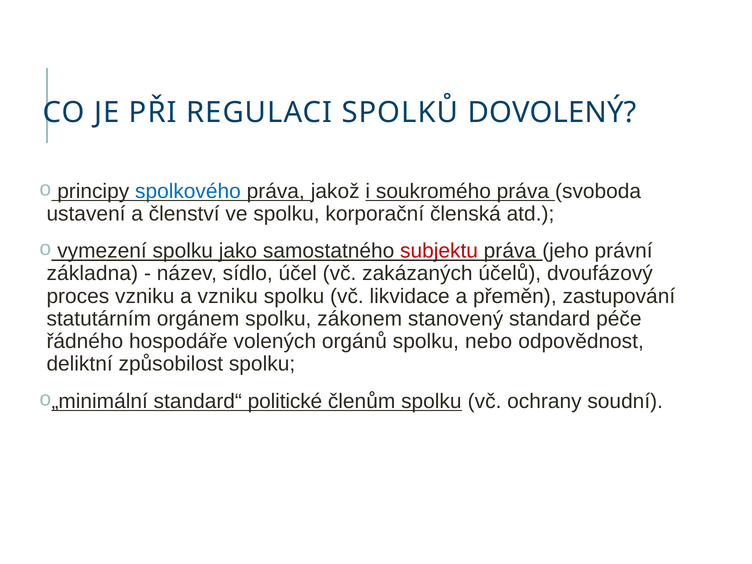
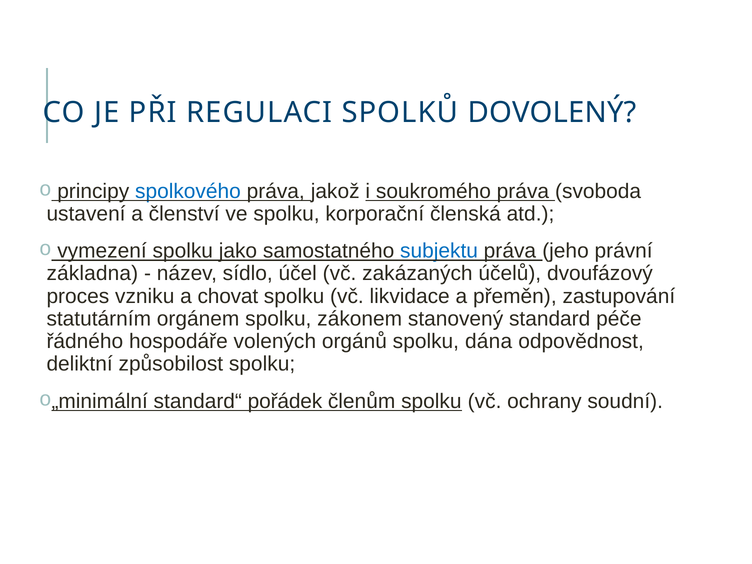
subjektu colour: red -> blue
a vzniku: vzniku -> chovat
nebo: nebo -> dána
politické: politické -> pořádek
